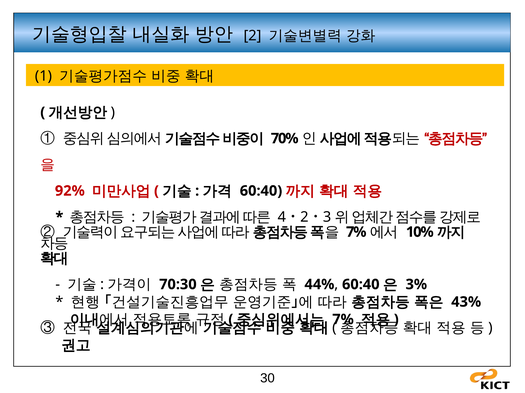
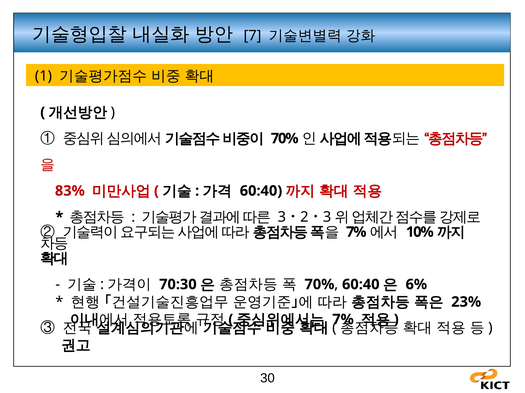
2 at (252, 36): 2 -> 7
92%: 92% -> 83%
4: 4 -> 3
44% at (319, 285): 44% -> 70%
3%: 3% -> 6%
43%: 43% -> 23%
